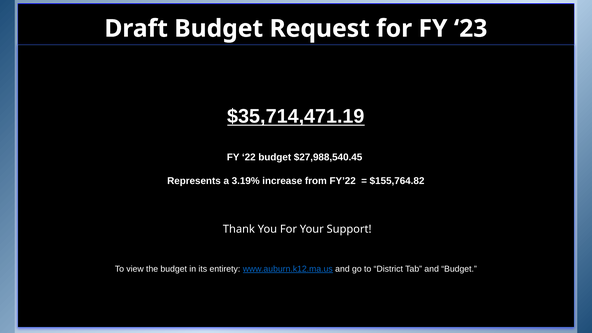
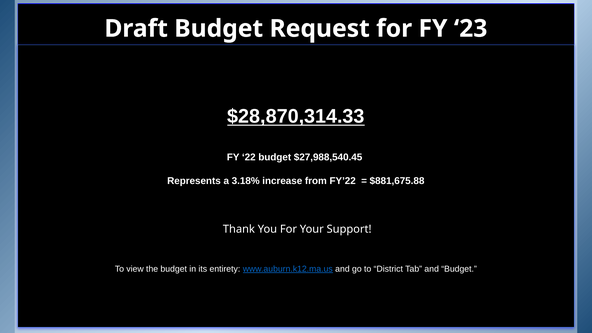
$35,714,471.19: $35,714,471.19 -> $28,870,314.33
3.19%: 3.19% -> 3.18%
$155,764.82: $155,764.82 -> $881,675.88
